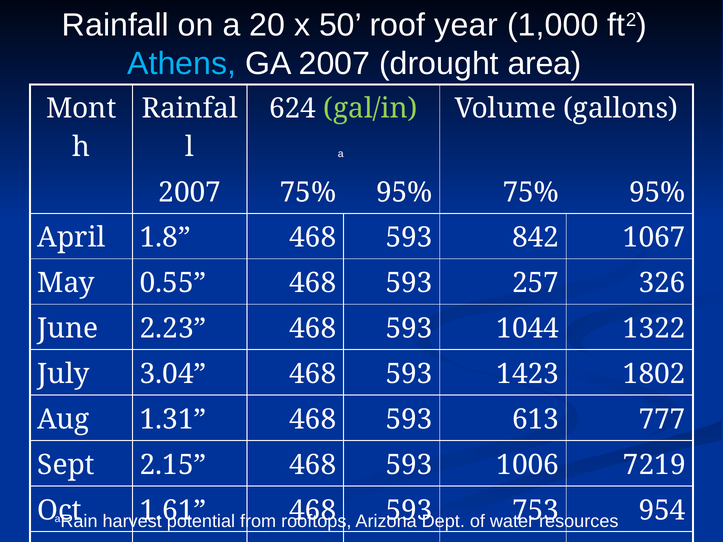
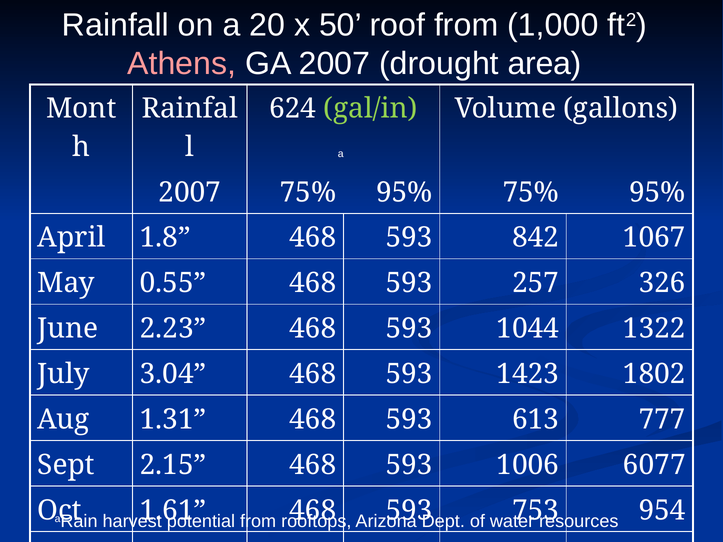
roof year: year -> from
Athens colour: light blue -> pink
7219: 7219 -> 6077
